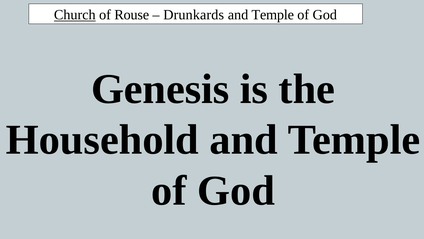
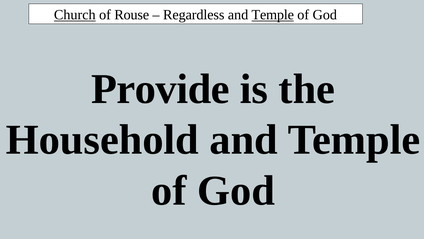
Drunkards: Drunkards -> Regardless
Temple at (273, 15) underline: none -> present
Genesis: Genesis -> Provide
